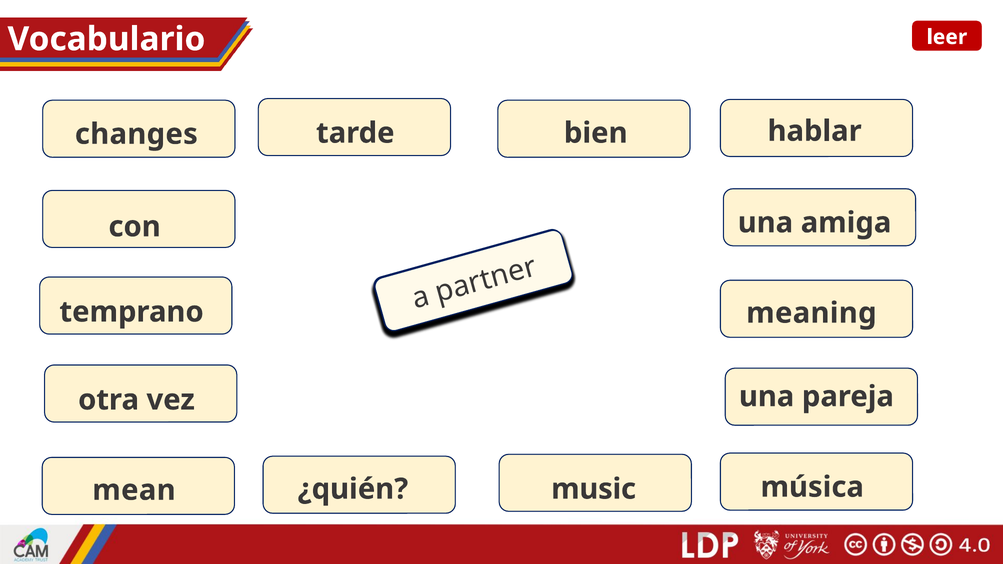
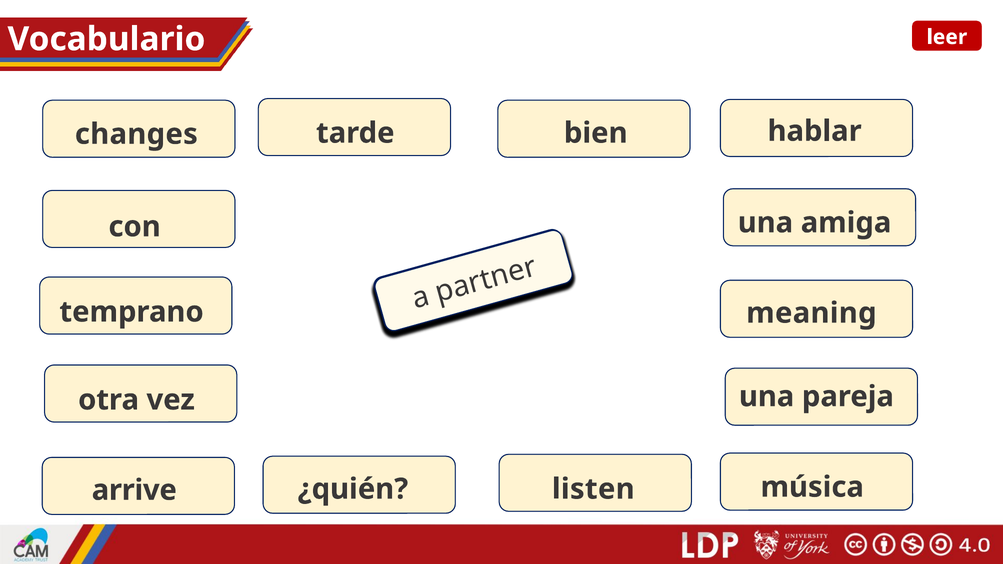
mean: mean -> arrive
music: music -> listen
